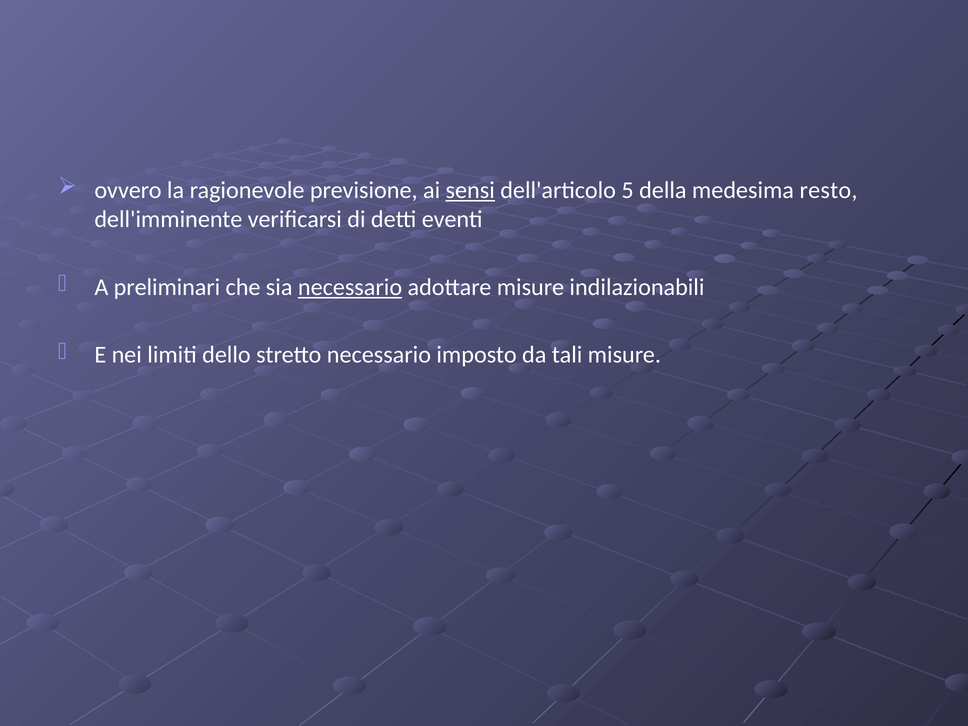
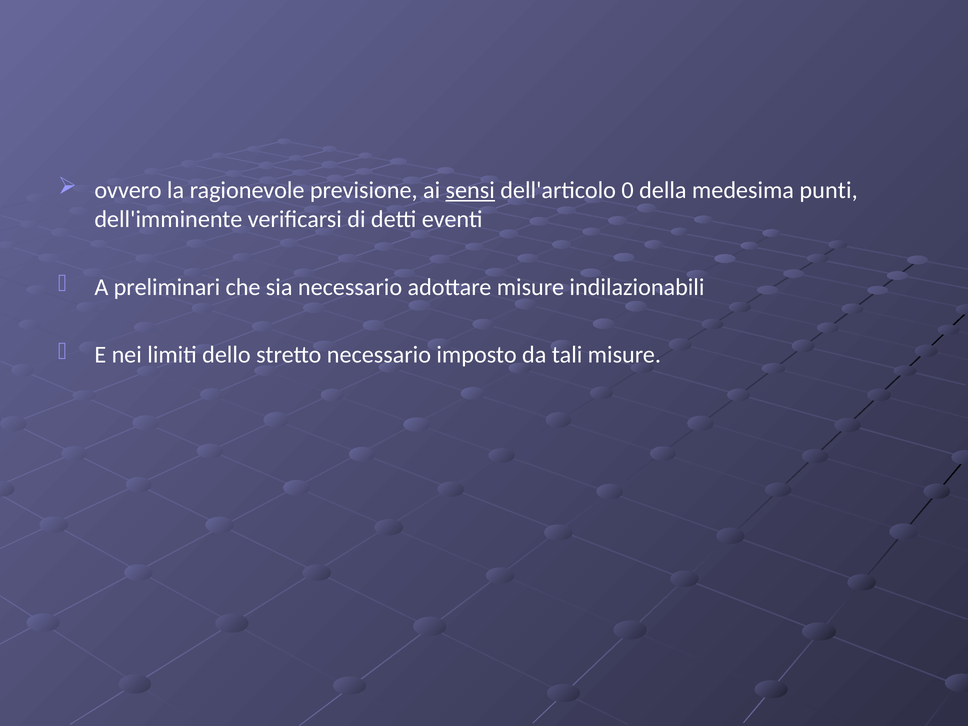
5: 5 -> 0
resto: resto -> punti
necessario at (350, 287) underline: present -> none
